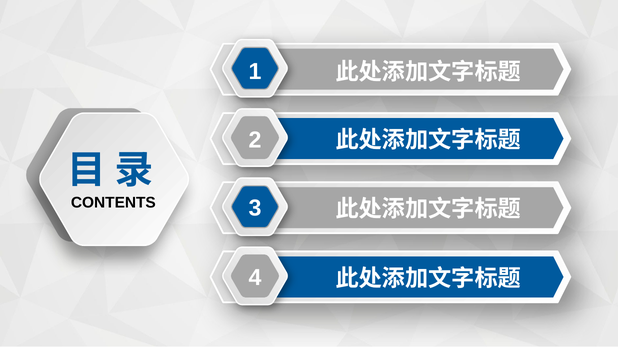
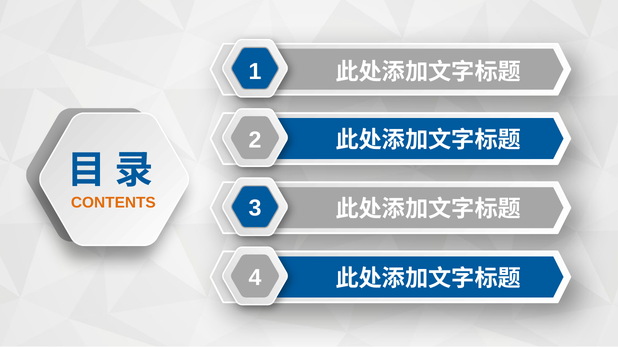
CONTENTS colour: black -> orange
